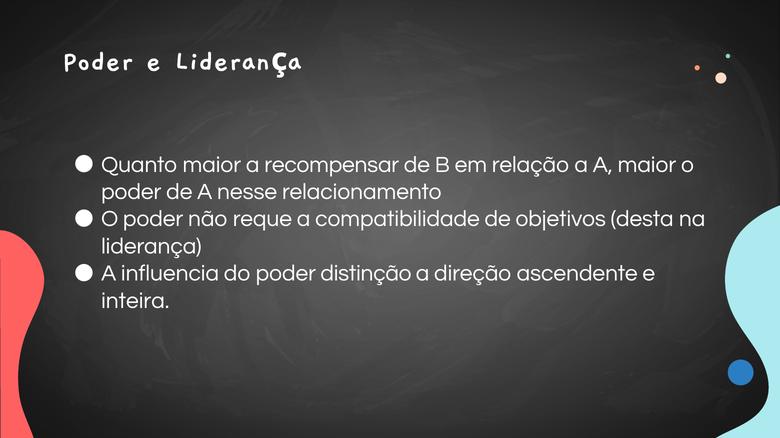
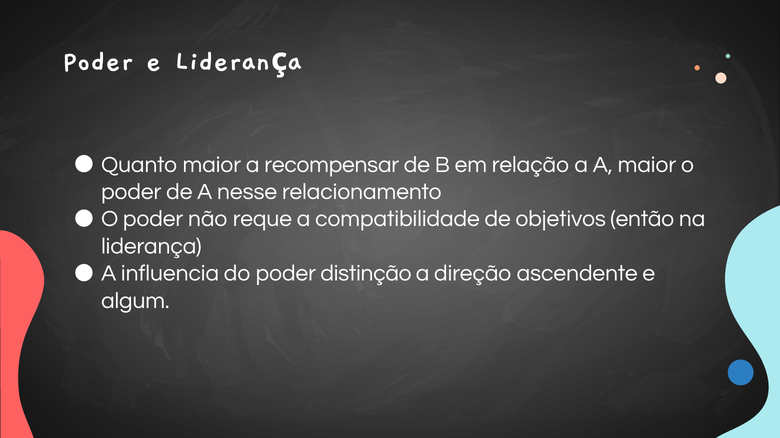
desta: desta -> então
inteira: inteira -> algum
